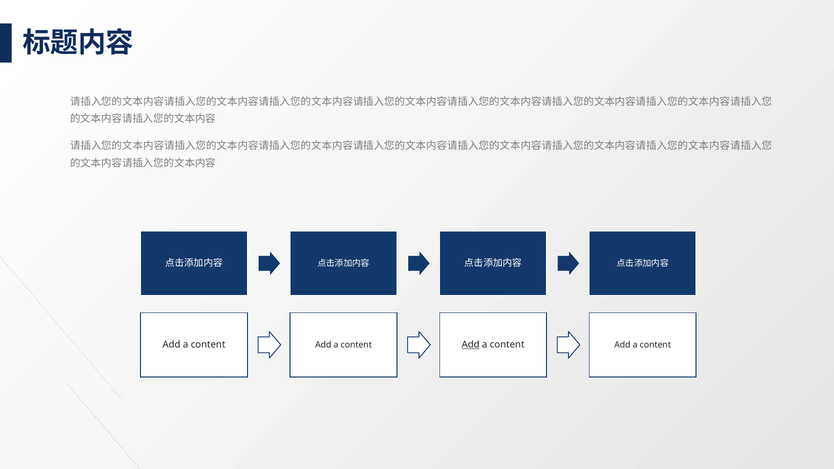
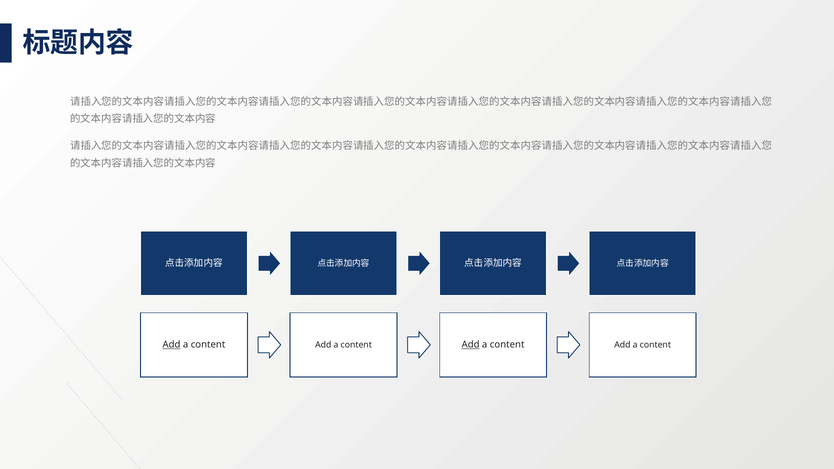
Add at (171, 345) underline: none -> present
